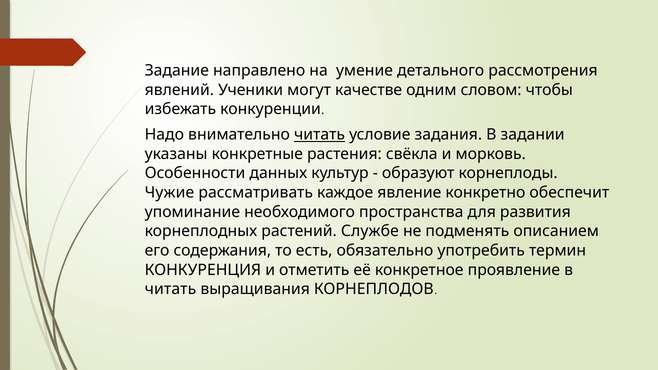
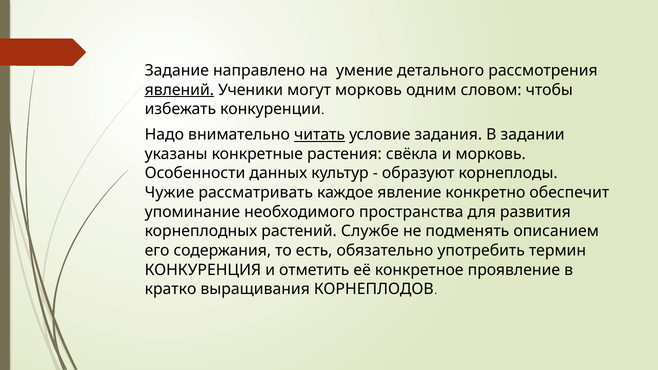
явлений underline: none -> present
могут качестве: качестве -> морковь
читать at (170, 289): читать -> кратко
